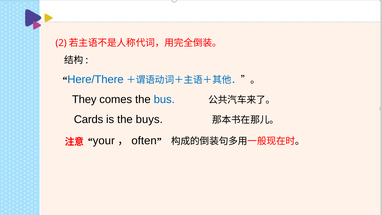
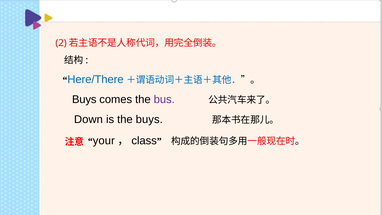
They at (84, 99): They -> Buys
bus colour: blue -> purple
Cards: Cards -> Down
often: often -> class
